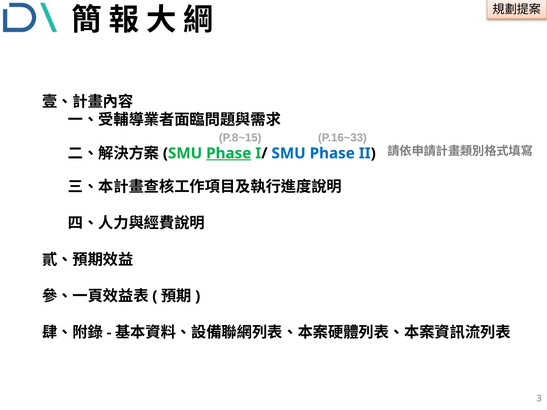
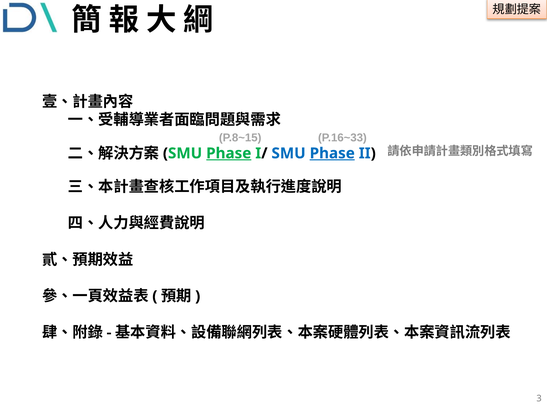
Phase at (332, 153) underline: none -> present
